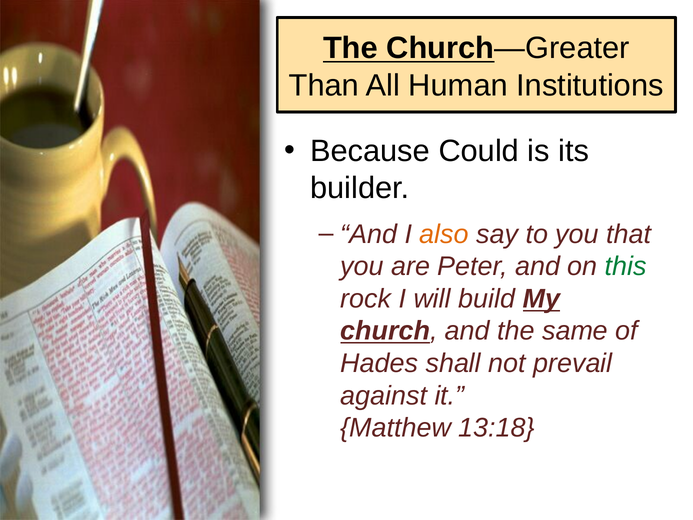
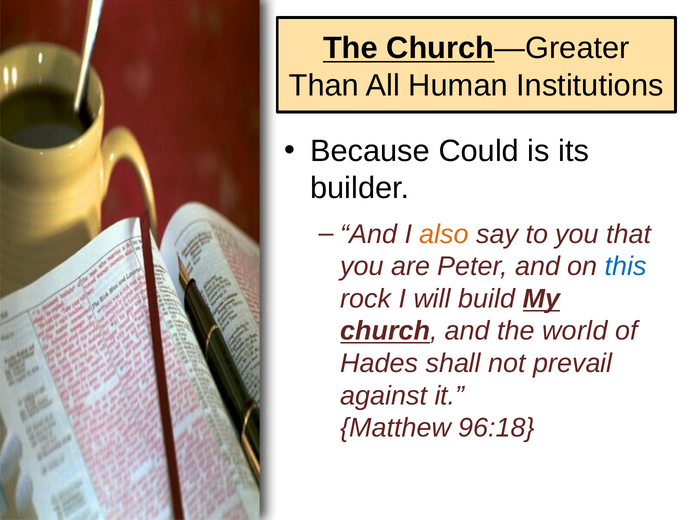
this colour: green -> blue
same: same -> world
13:18: 13:18 -> 96:18
